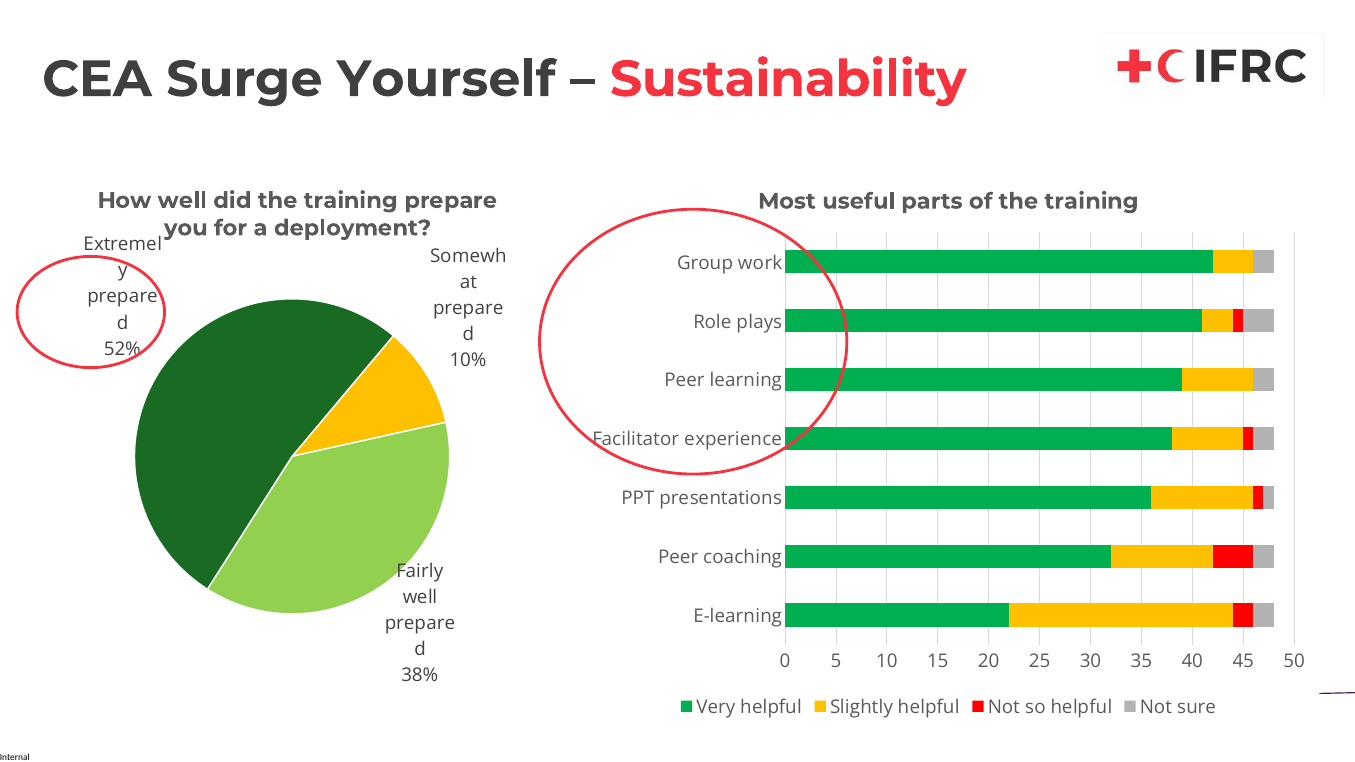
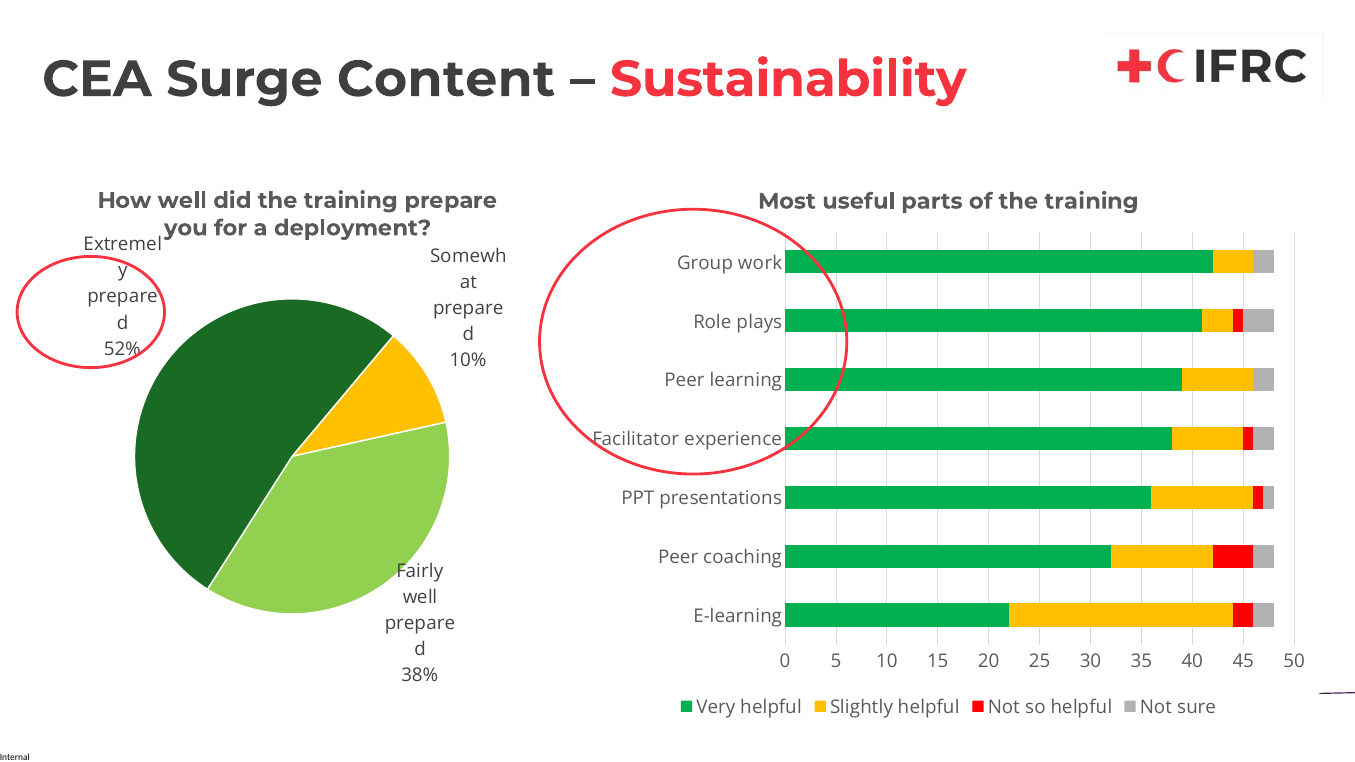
Yourself: Yourself -> Content
